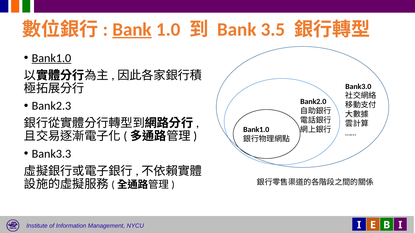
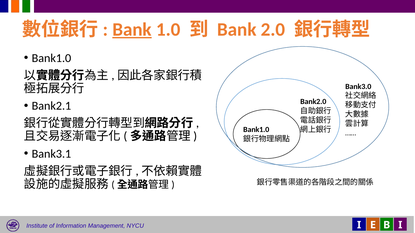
3.5: 3.5 -> 2.0
Bank1.0 at (51, 58) underline: present -> none
Bank2.3: Bank2.3 -> Bank2.1
Bank3.3: Bank3.3 -> Bank3.1
